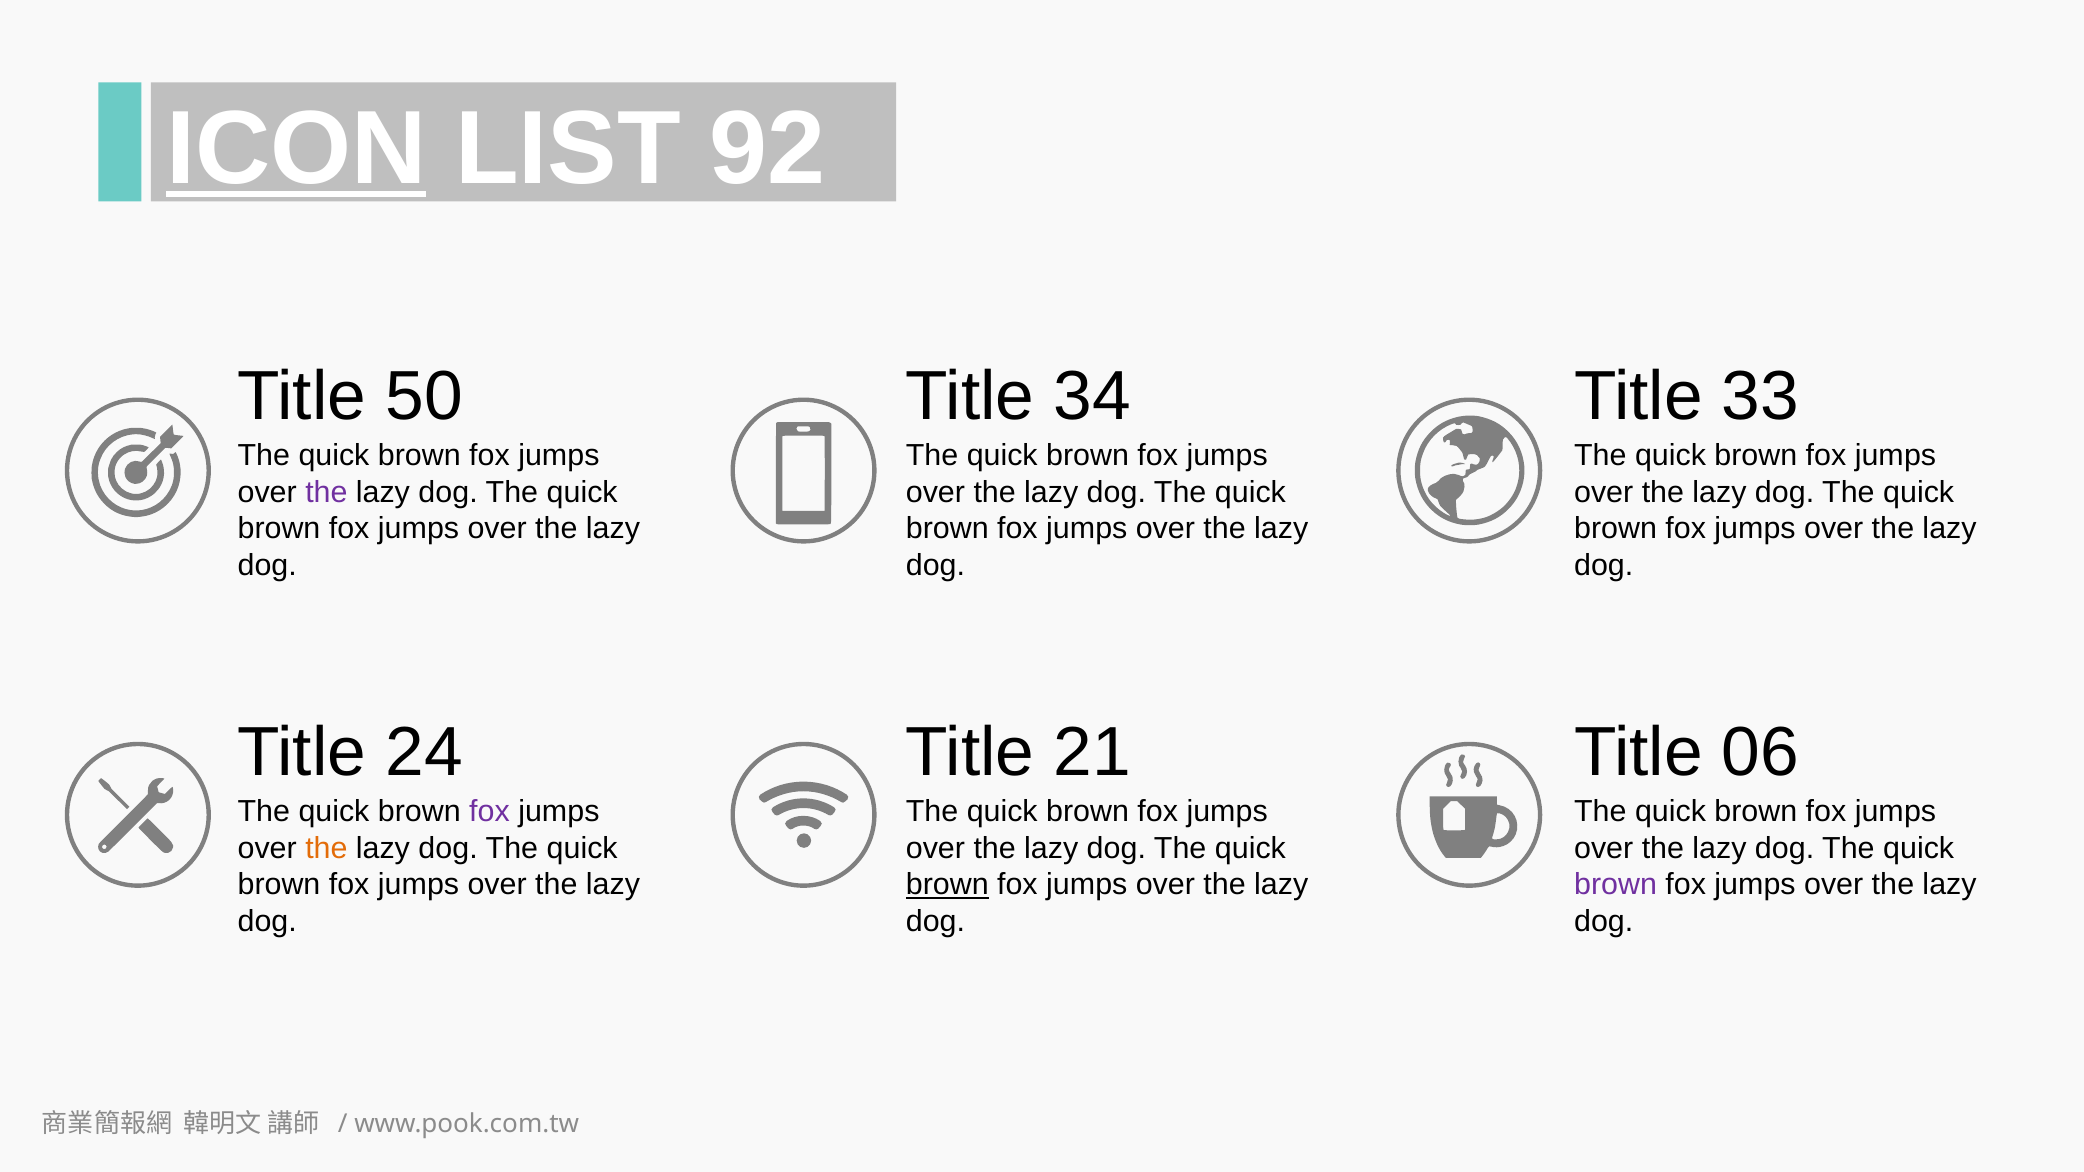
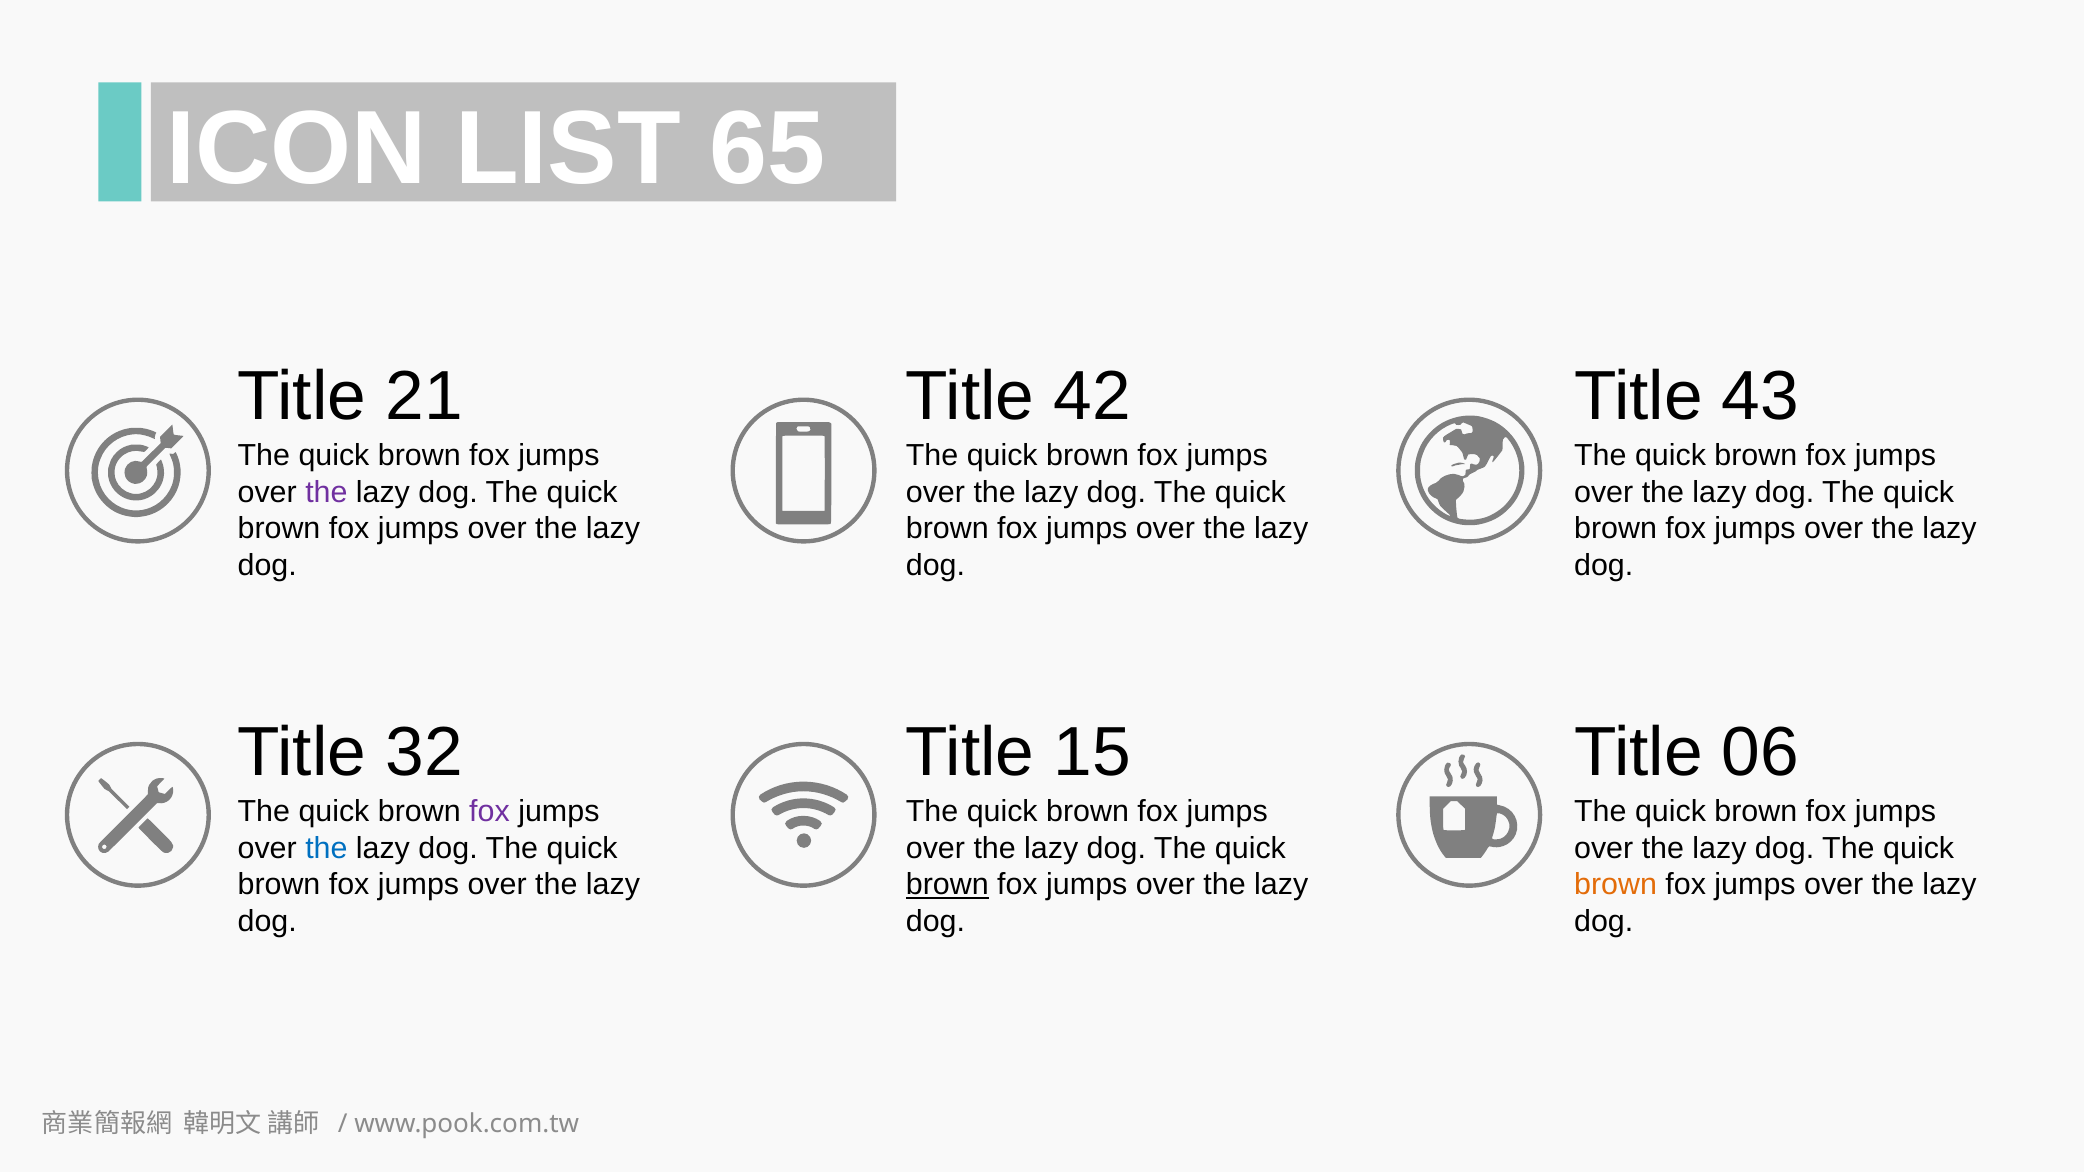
ICON underline: present -> none
92: 92 -> 65
50: 50 -> 21
34: 34 -> 42
33: 33 -> 43
24: 24 -> 32
21: 21 -> 15
the at (326, 848) colour: orange -> blue
brown at (1616, 885) colour: purple -> orange
